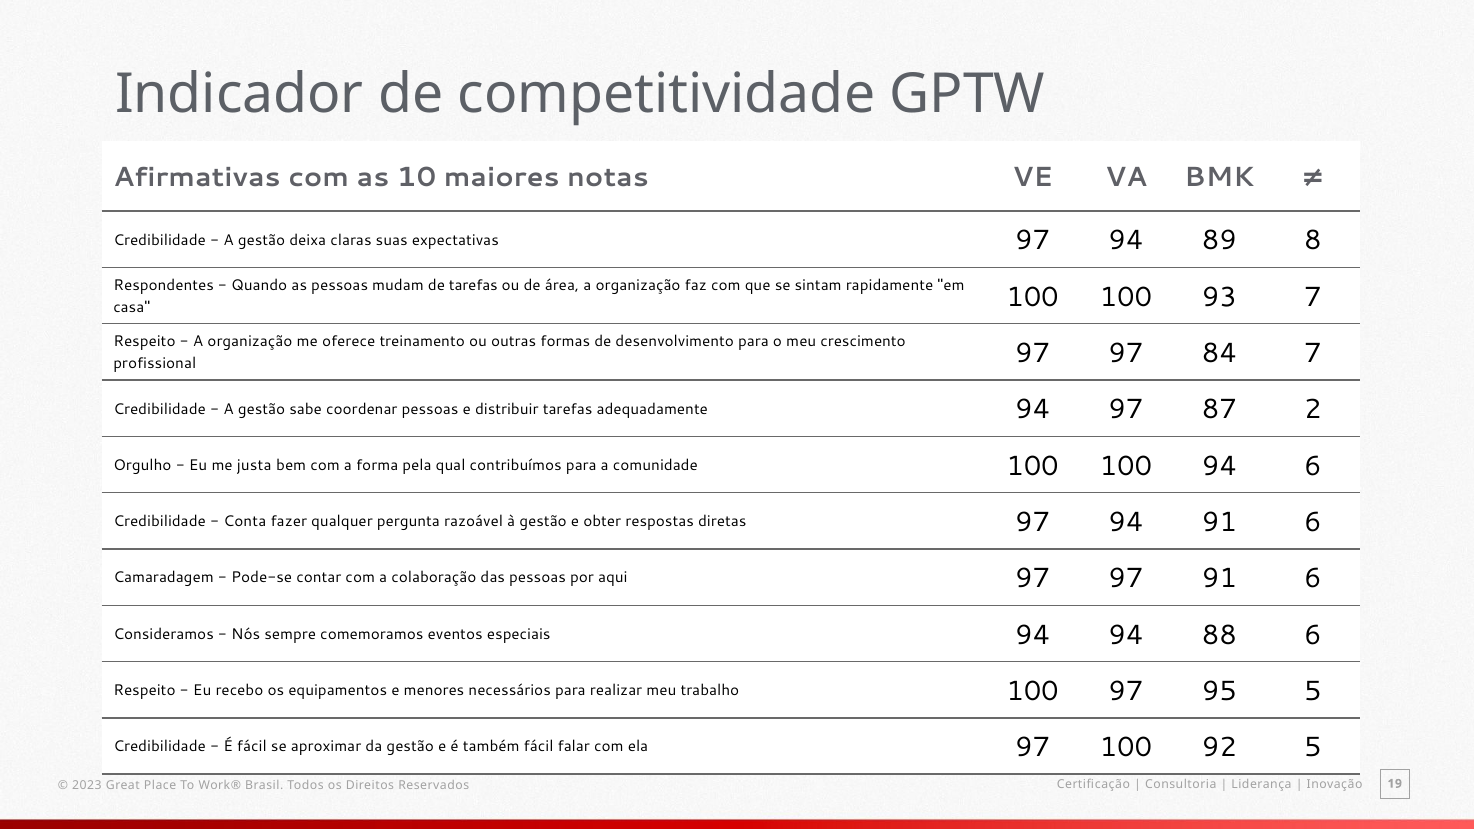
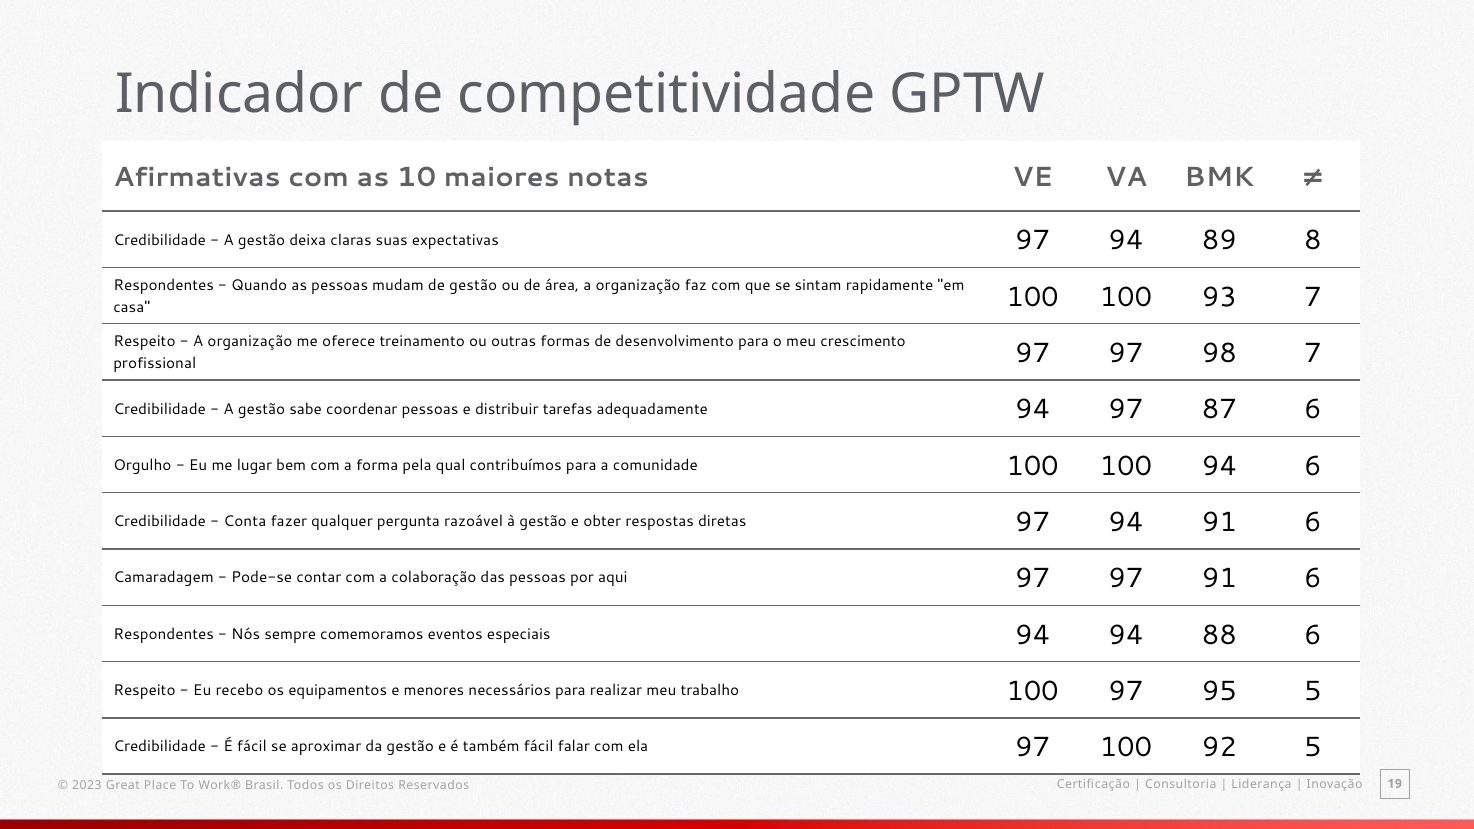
de tarefas: tarefas -> gestão
84: 84 -> 98
87 2: 2 -> 6
justa: justa -> lugar
Consideramos at (164, 634): Consideramos -> Respondentes
